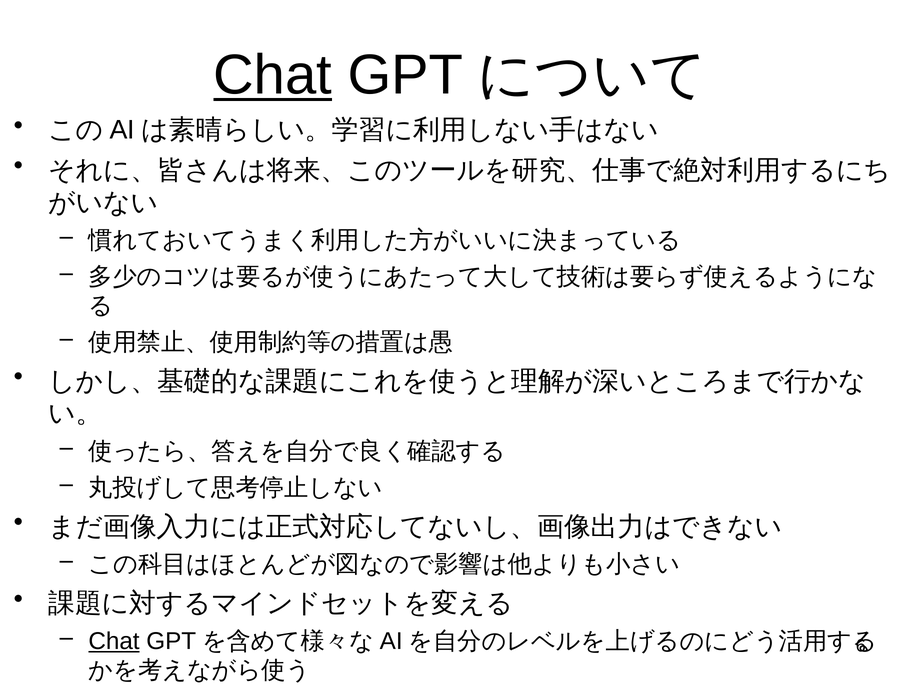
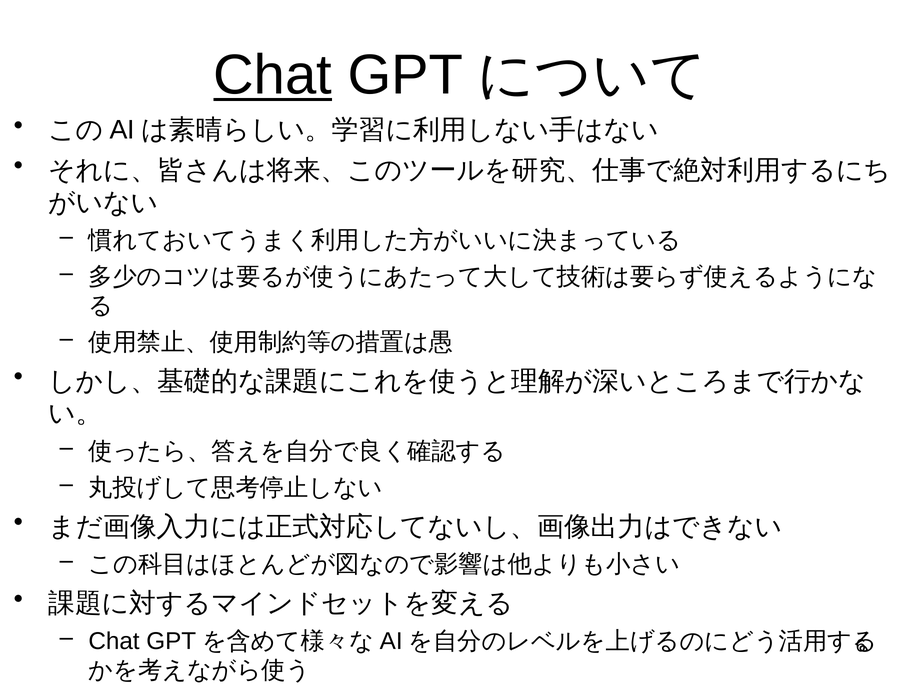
Chat at (114, 641) underline: present -> none
